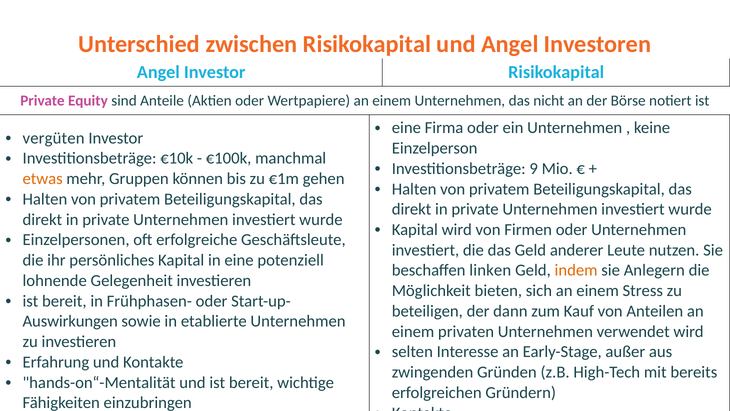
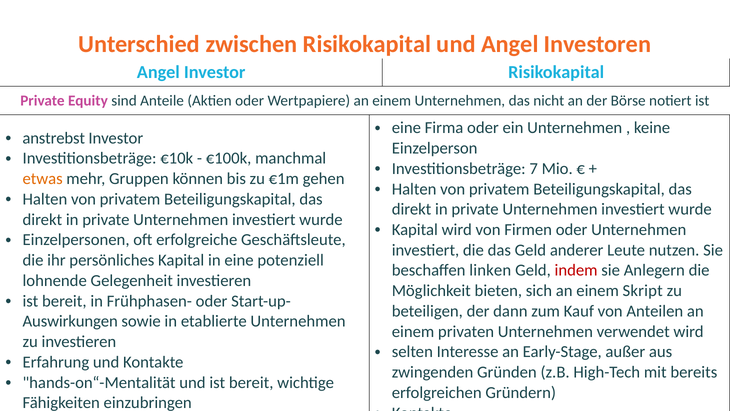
vergüten: vergüten -> anstrebst
9: 9 -> 7
indem colour: orange -> red
Stress: Stress -> Skript
